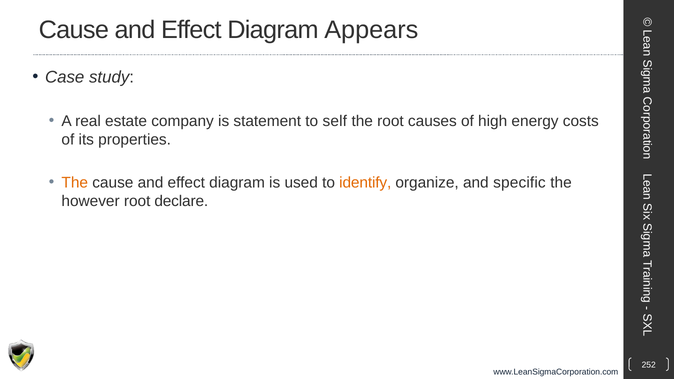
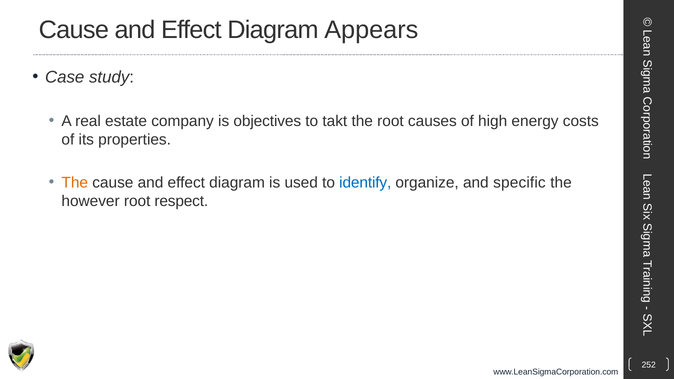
statement: statement -> objectives
self: self -> takt
identify colour: orange -> blue
declare: declare -> respect
